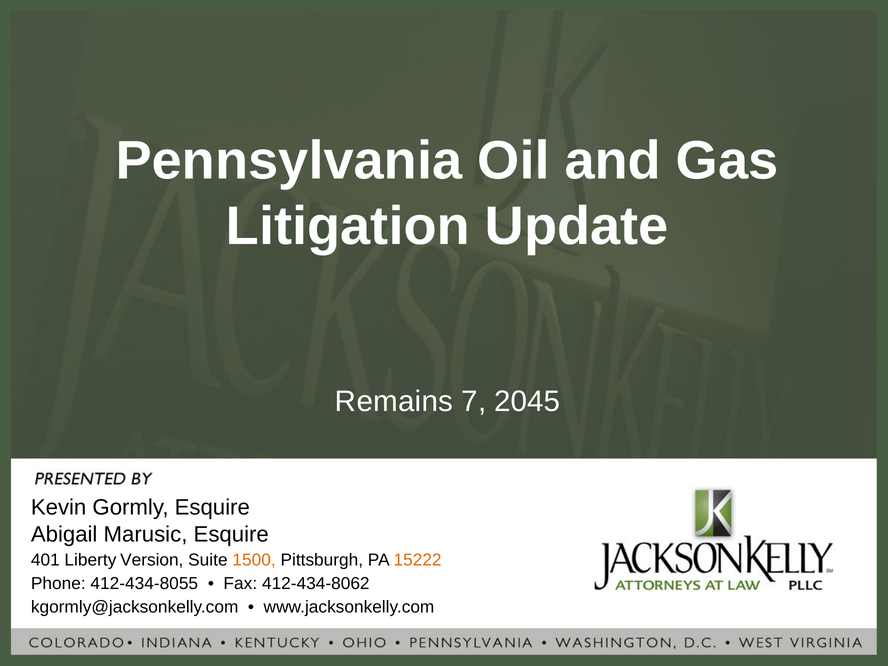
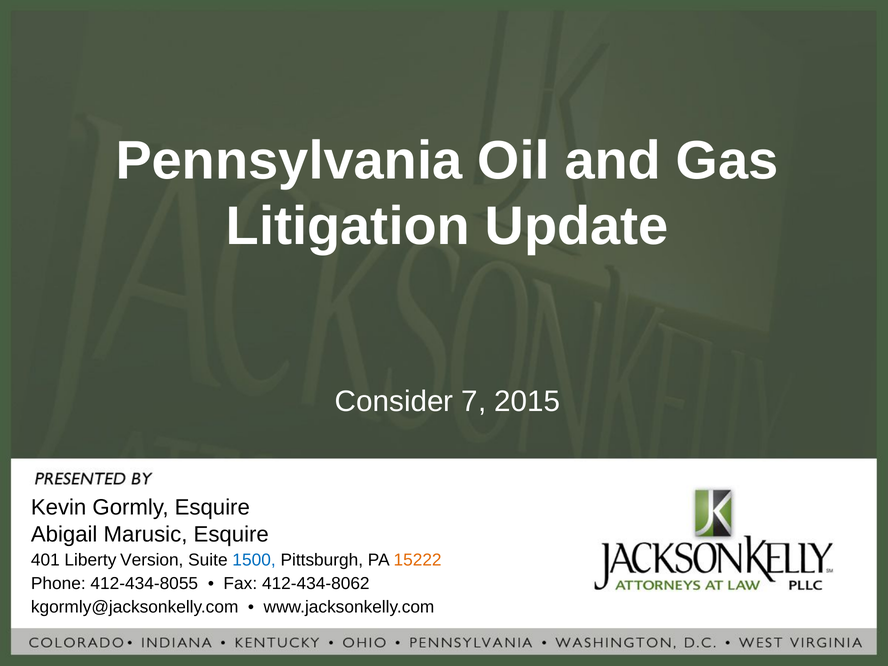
Remains: Remains -> Consider
2045: 2045 -> 2015
1500 colour: orange -> blue
